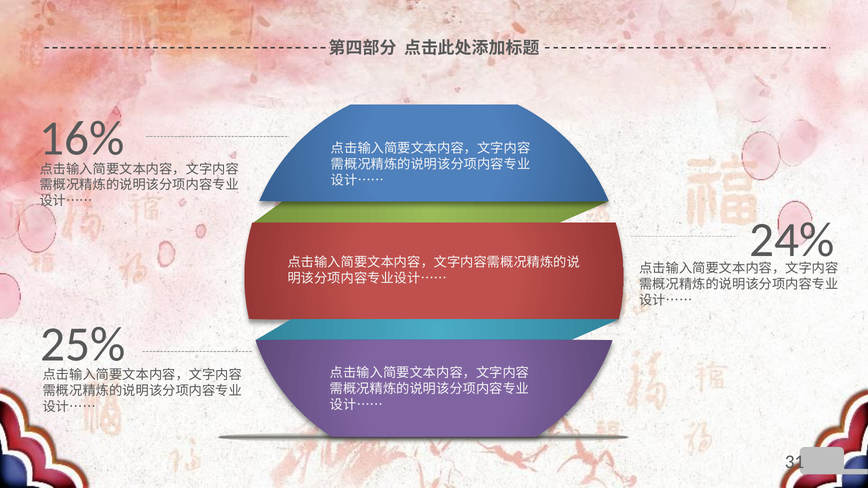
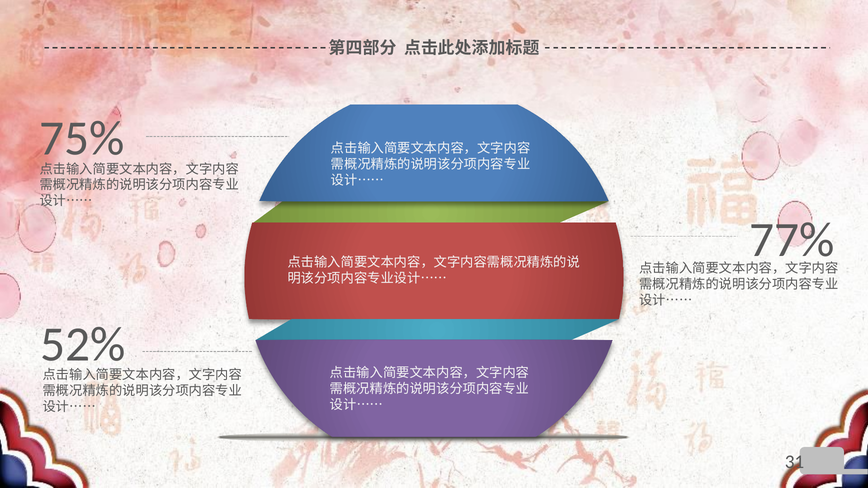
16%: 16% -> 75%
24%: 24% -> 77%
25%: 25% -> 52%
